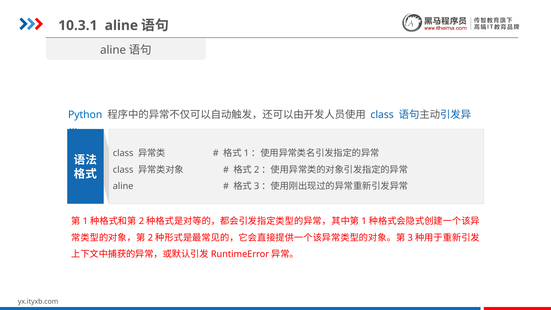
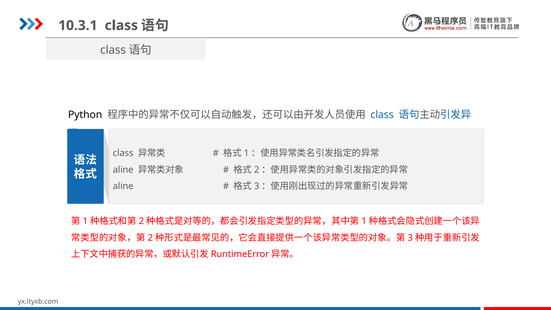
10.3.1 aline: aline -> class
aline at (113, 50): aline -> class
Python colour: blue -> black
class at (123, 170): class -> aline
